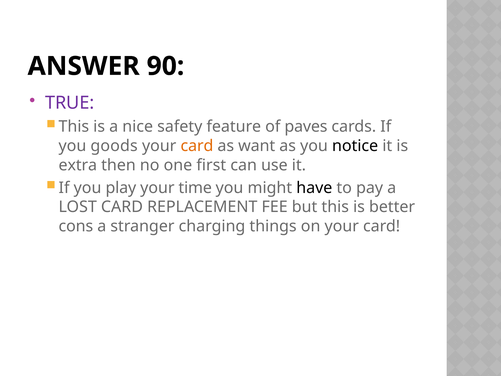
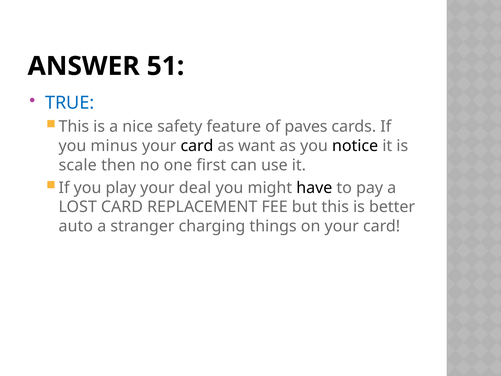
90: 90 -> 51
TRUE colour: purple -> blue
goods: goods -> minus
card at (197, 146) colour: orange -> black
extra: extra -> scale
time: time -> deal
cons: cons -> auto
